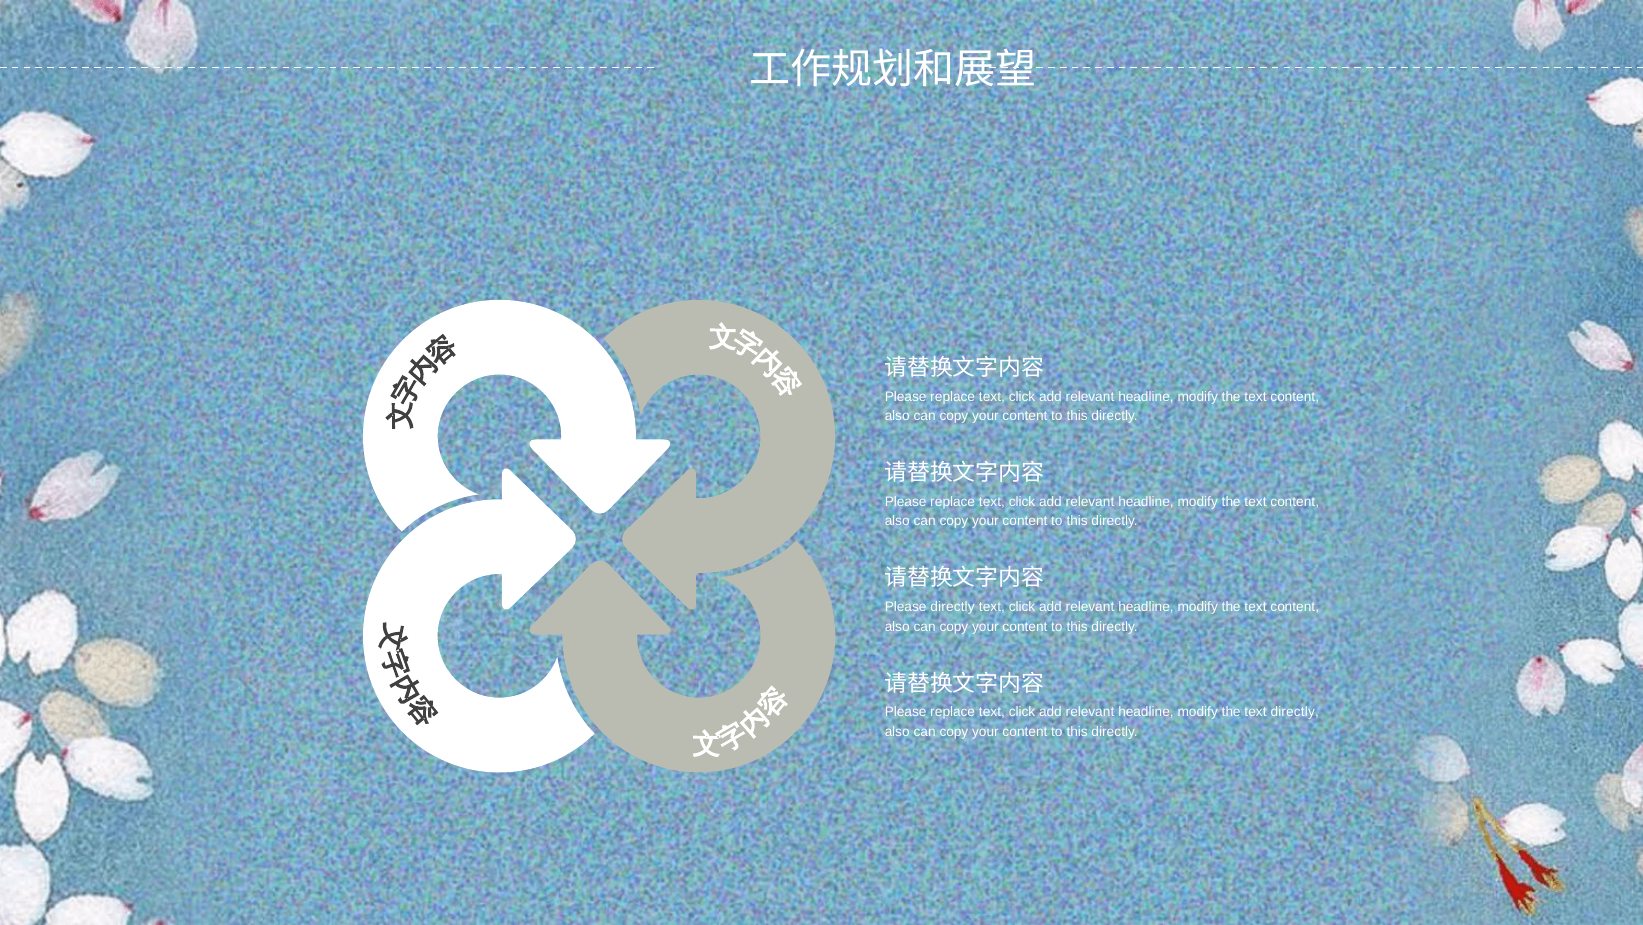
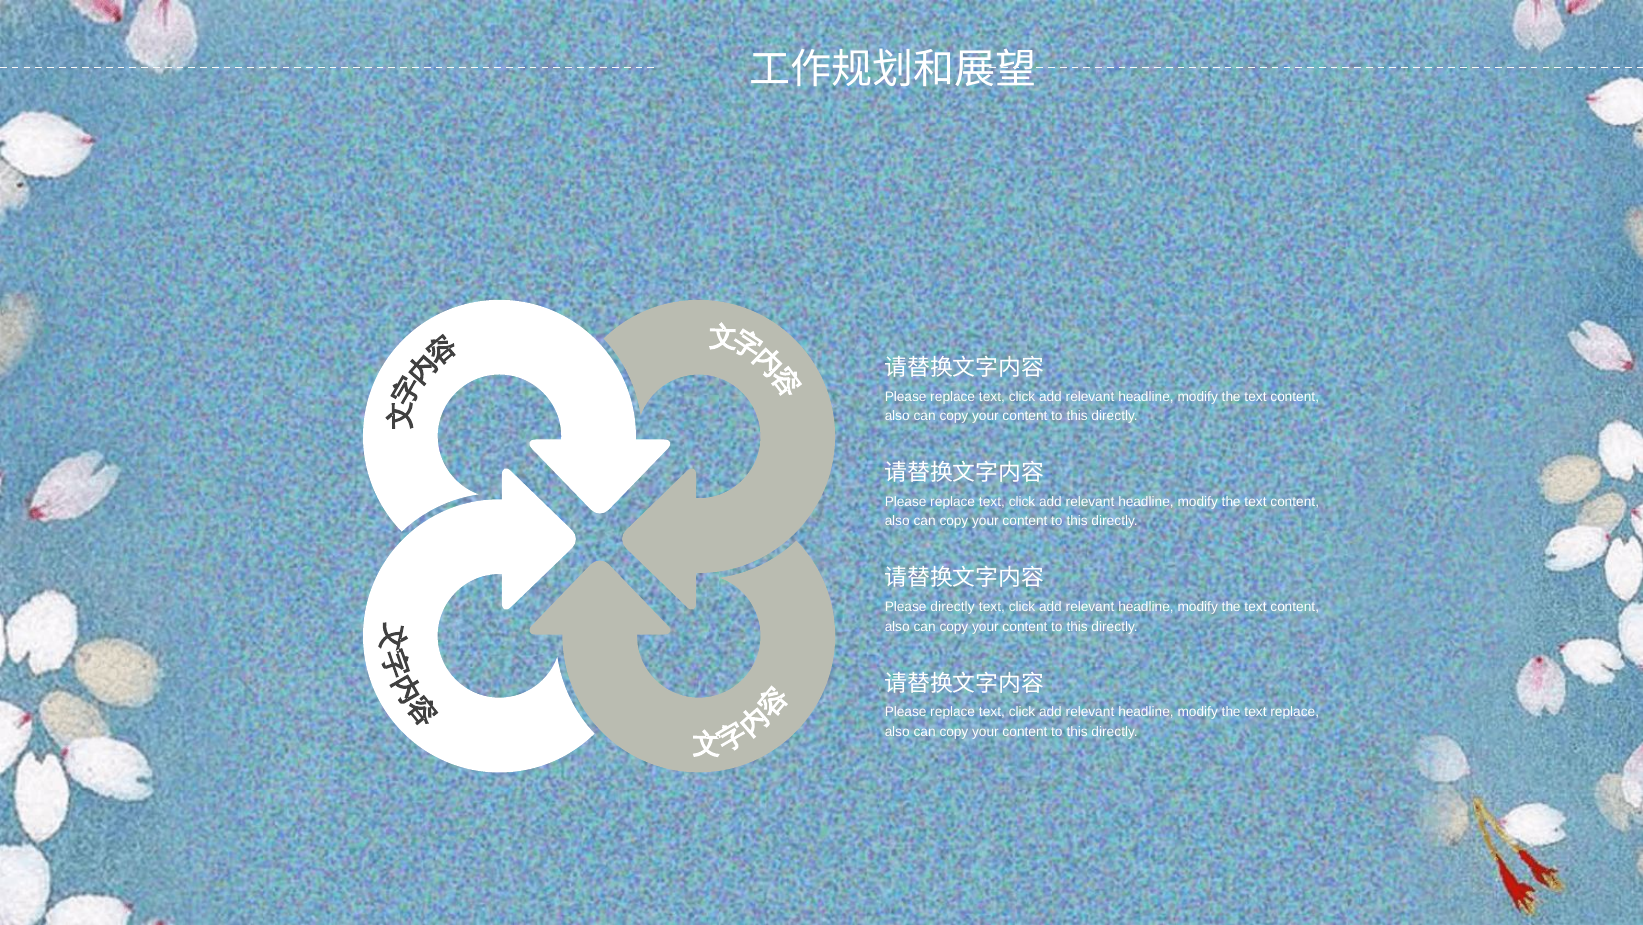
text directly: directly -> replace
